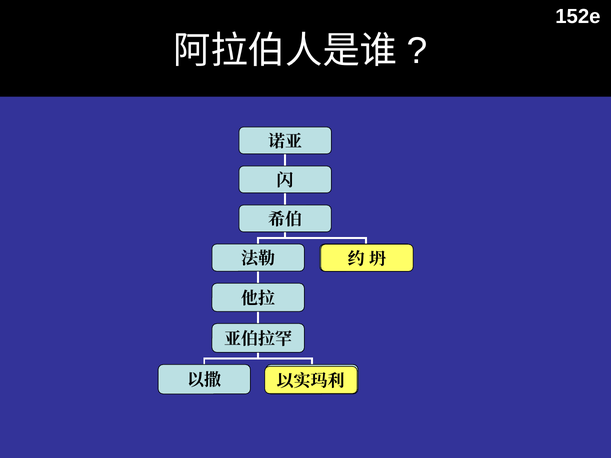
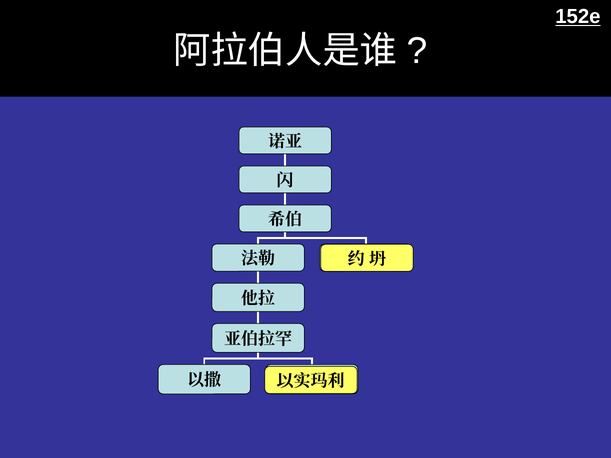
152e underline: none -> present
